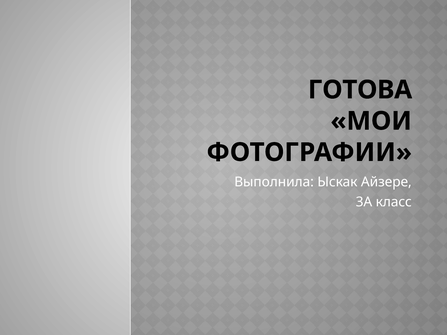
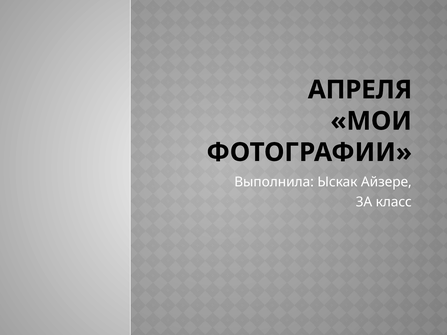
ГОТОВА: ГОТОВА -> АПРЕЛЯ
